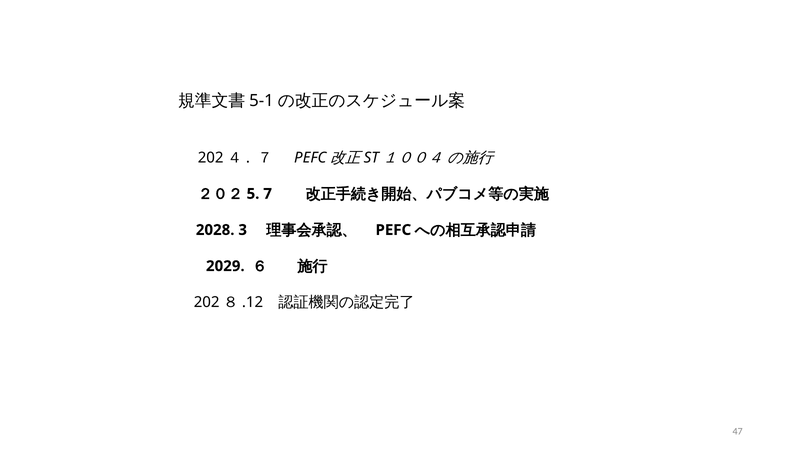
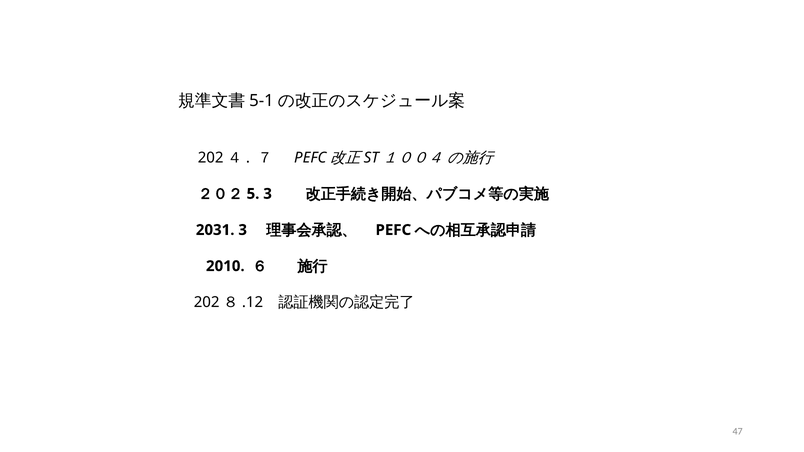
7 at (268, 194): 7 -> 3
2028: 2028 -> 2031
2029: 2029 -> 2010
